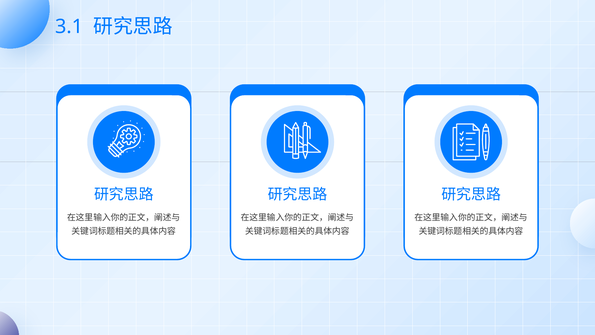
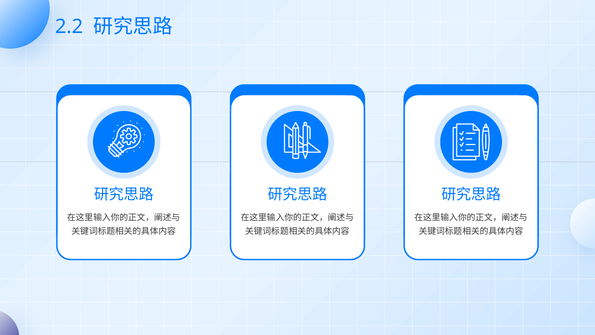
3.1: 3.1 -> 2.2
